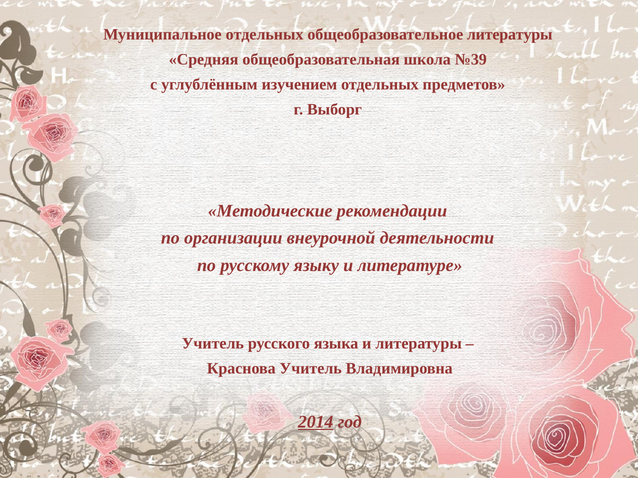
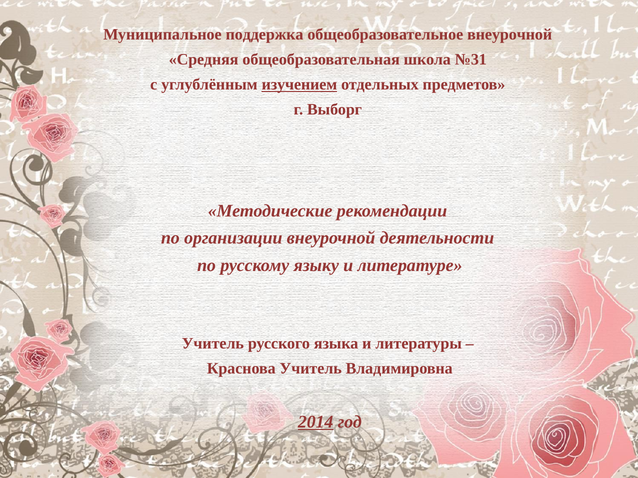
Муниципальное отдельных: отдельных -> поддержка
общеобразовательное литературы: литературы -> внеурочной
№39: №39 -> №31
изучением underline: none -> present
